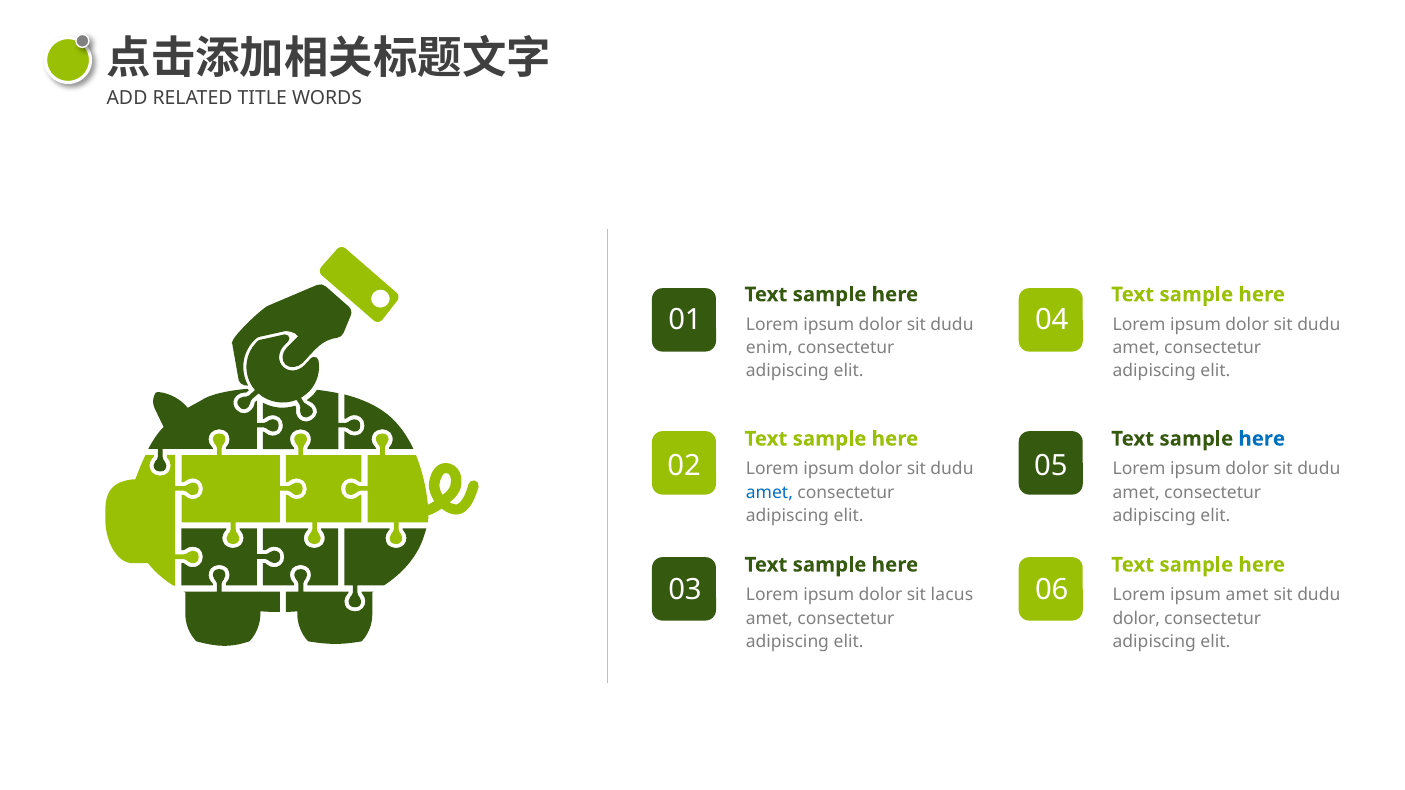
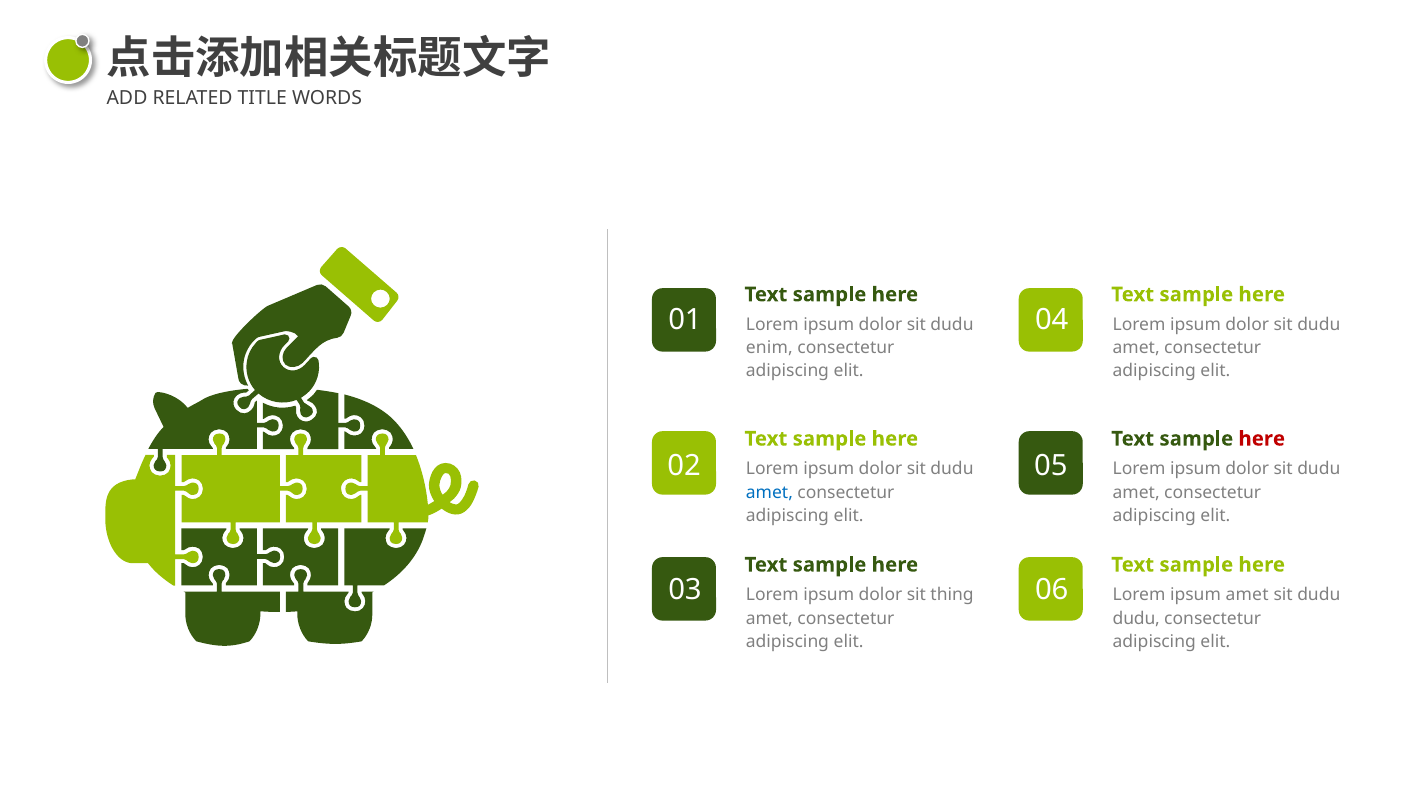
here at (1262, 439) colour: blue -> red
lacus: lacus -> thing
dolor at (1136, 618): dolor -> dudu
